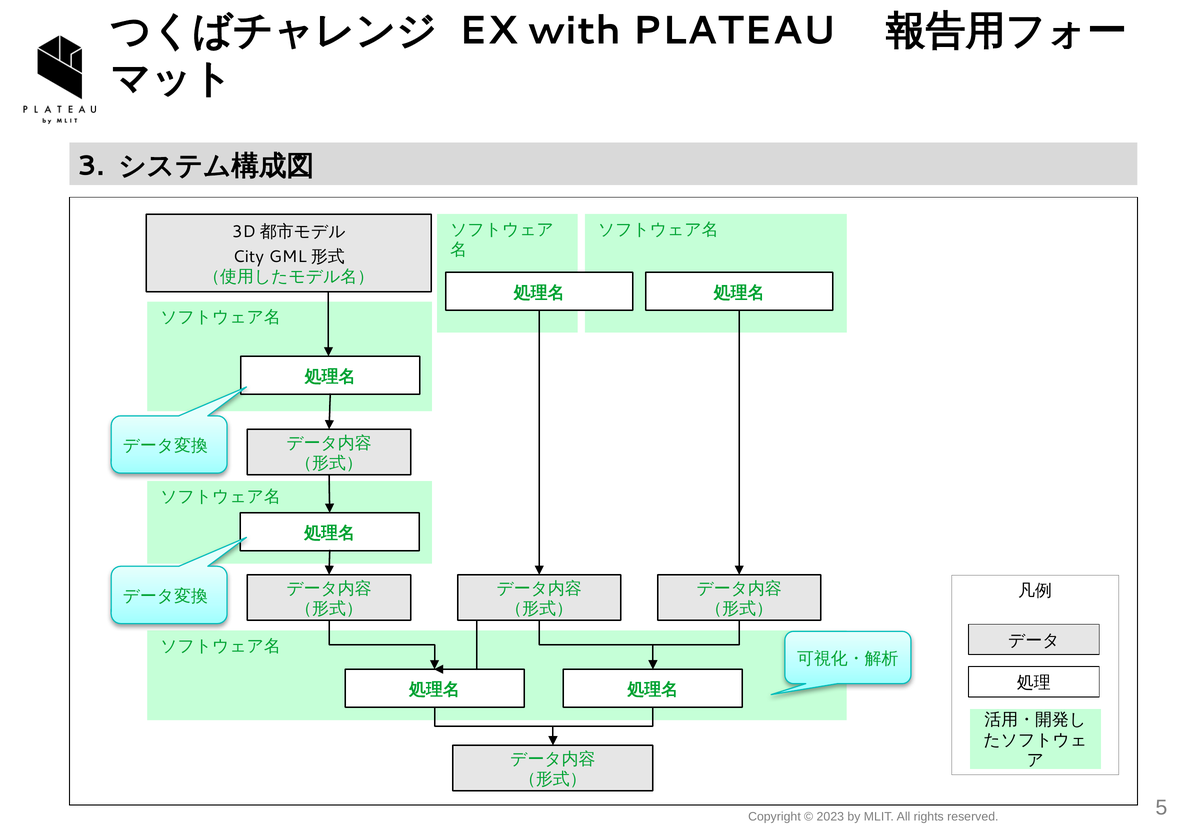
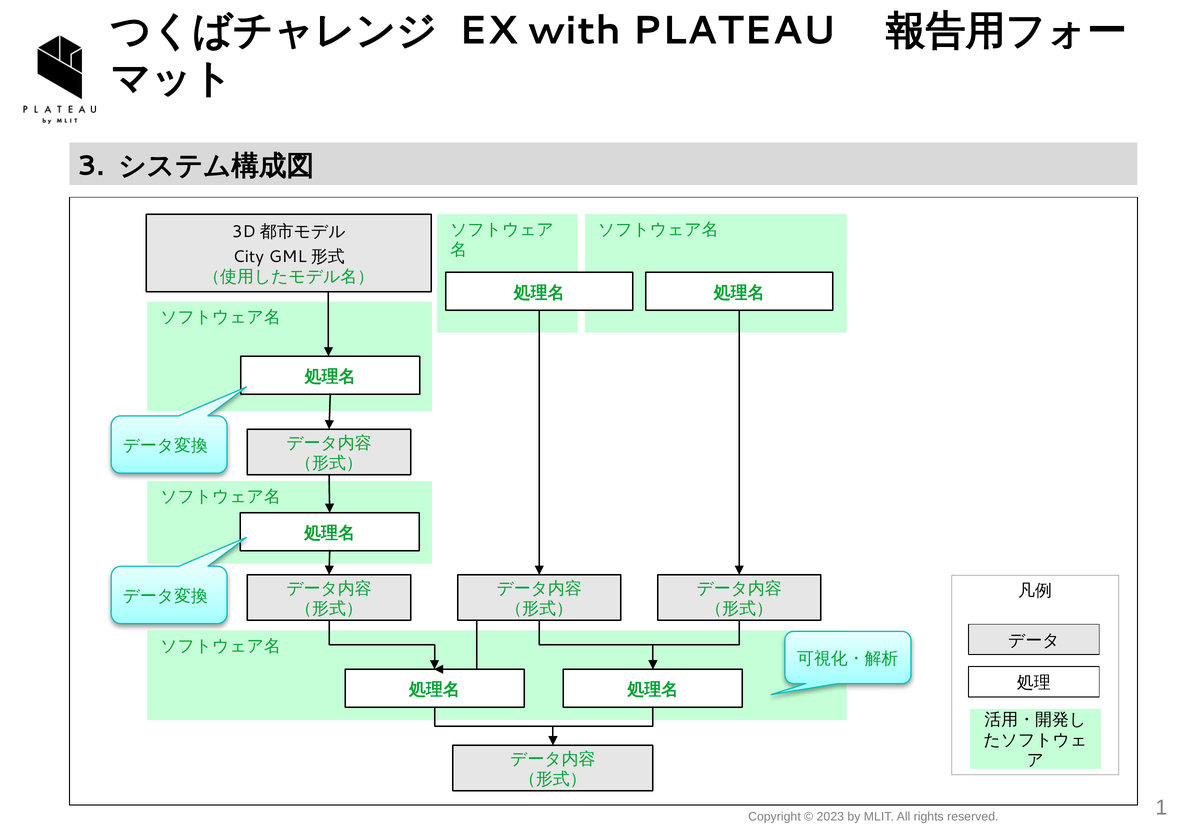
5: 5 -> 1
